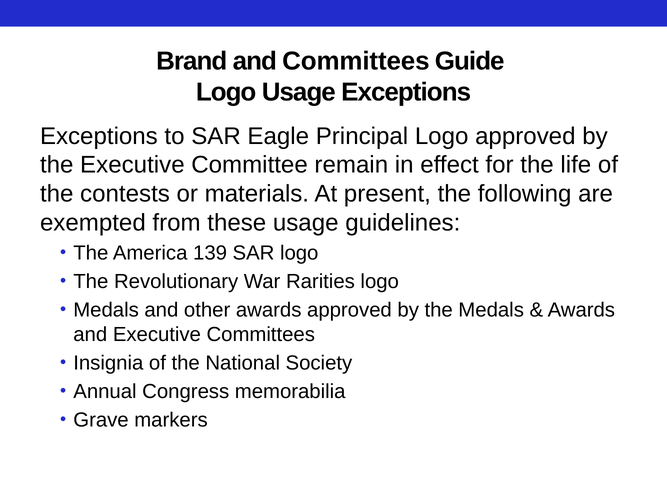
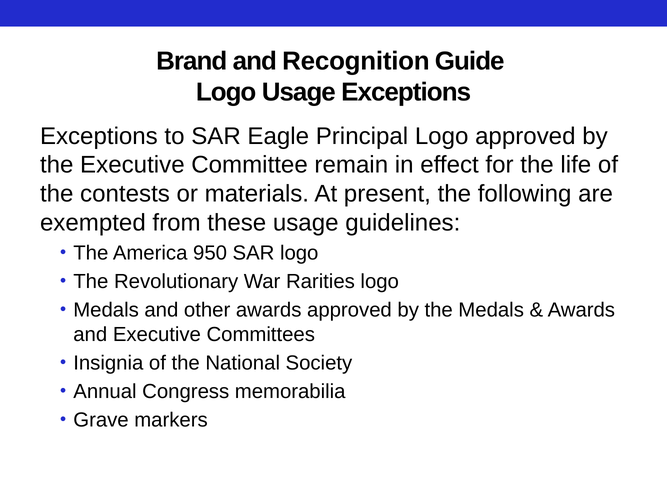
and Committees: Committees -> Recognition
139: 139 -> 950
